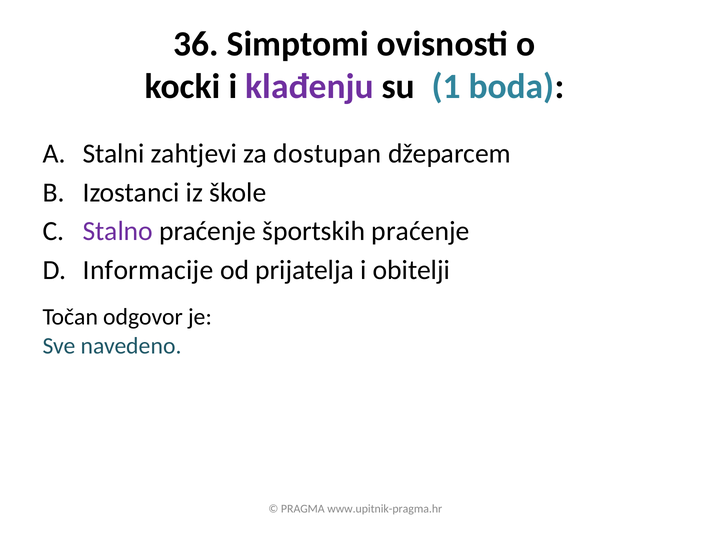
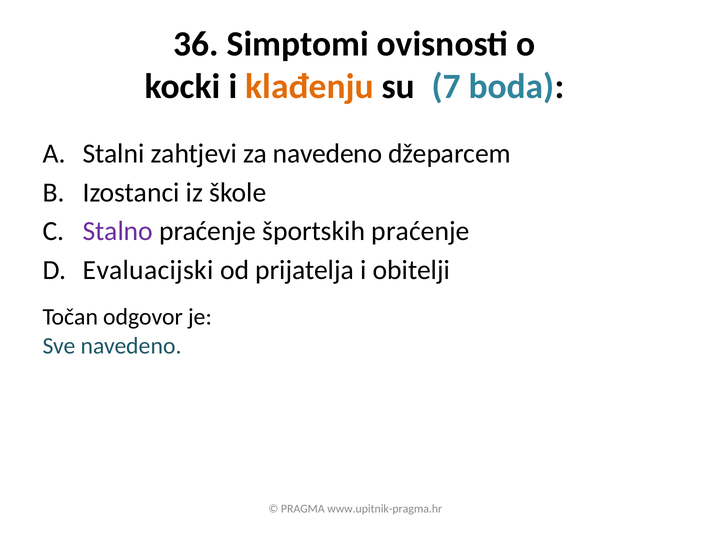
klađenju colour: purple -> orange
1: 1 -> 7
za dostupan: dostupan -> navedeno
Informacije: Informacije -> Evaluacijski
